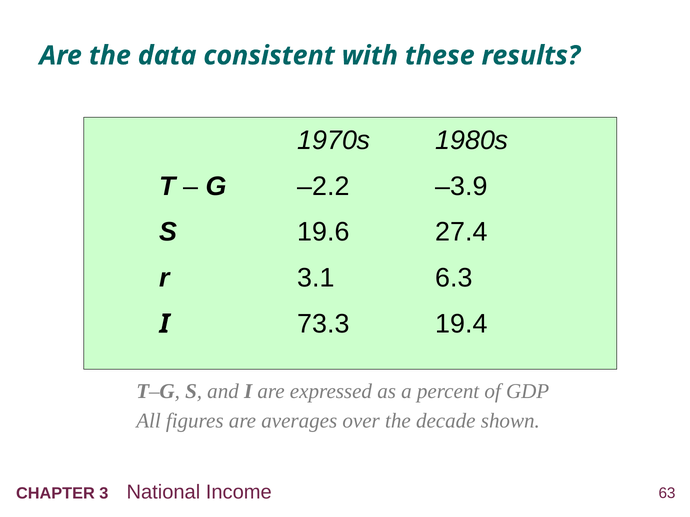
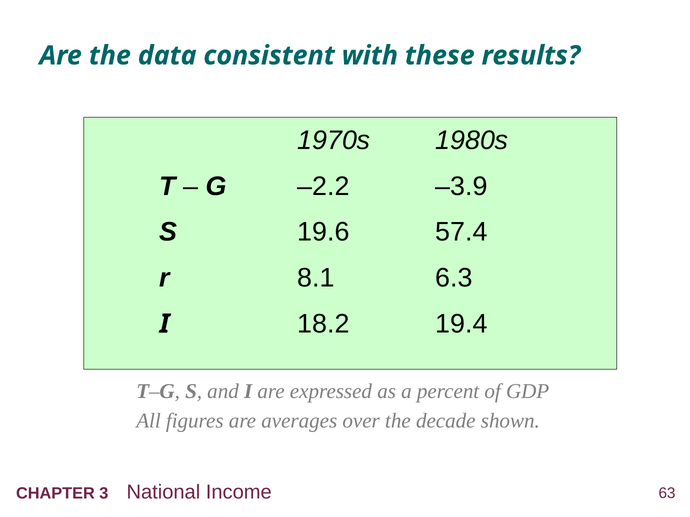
27.4: 27.4 -> 57.4
3.1: 3.1 -> 8.1
73.3: 73.3 -> 18.2
